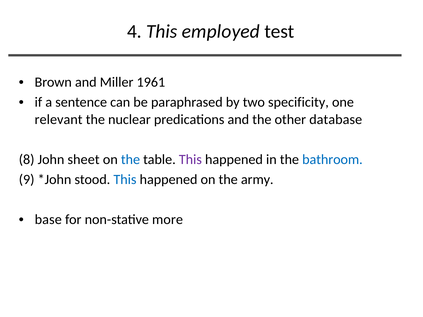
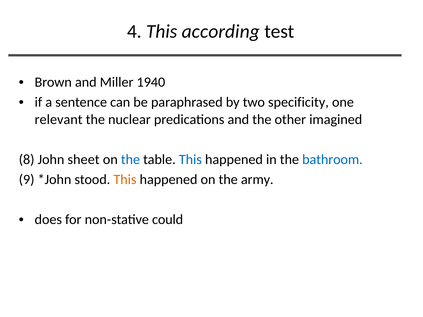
employed: employed -> according
1961: 1961 -> 1940
database: database -> imagined
This at (190, 159) colour: purple -> blue
This at (125, 180) colour: blue -> orange
base: base -> does
more: more -> could
